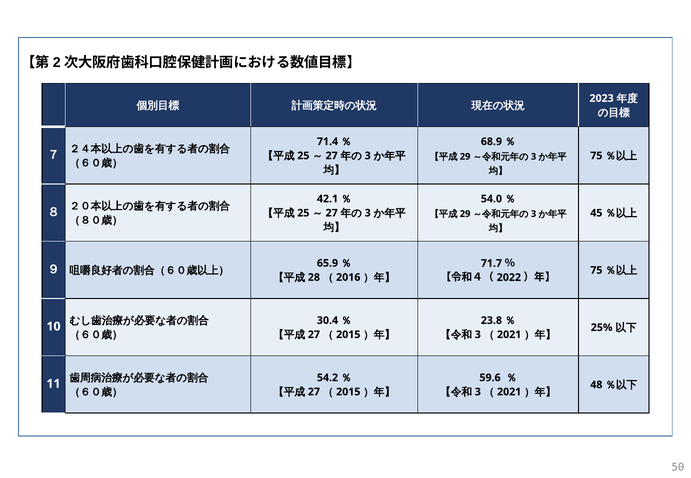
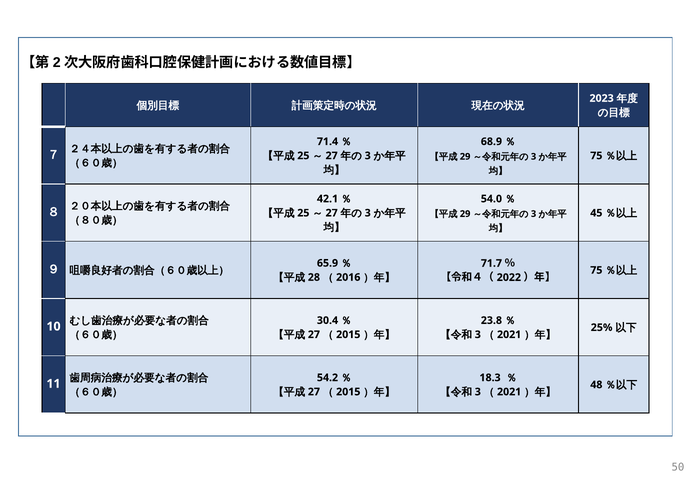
59.6: 59.6 -> 18.3
